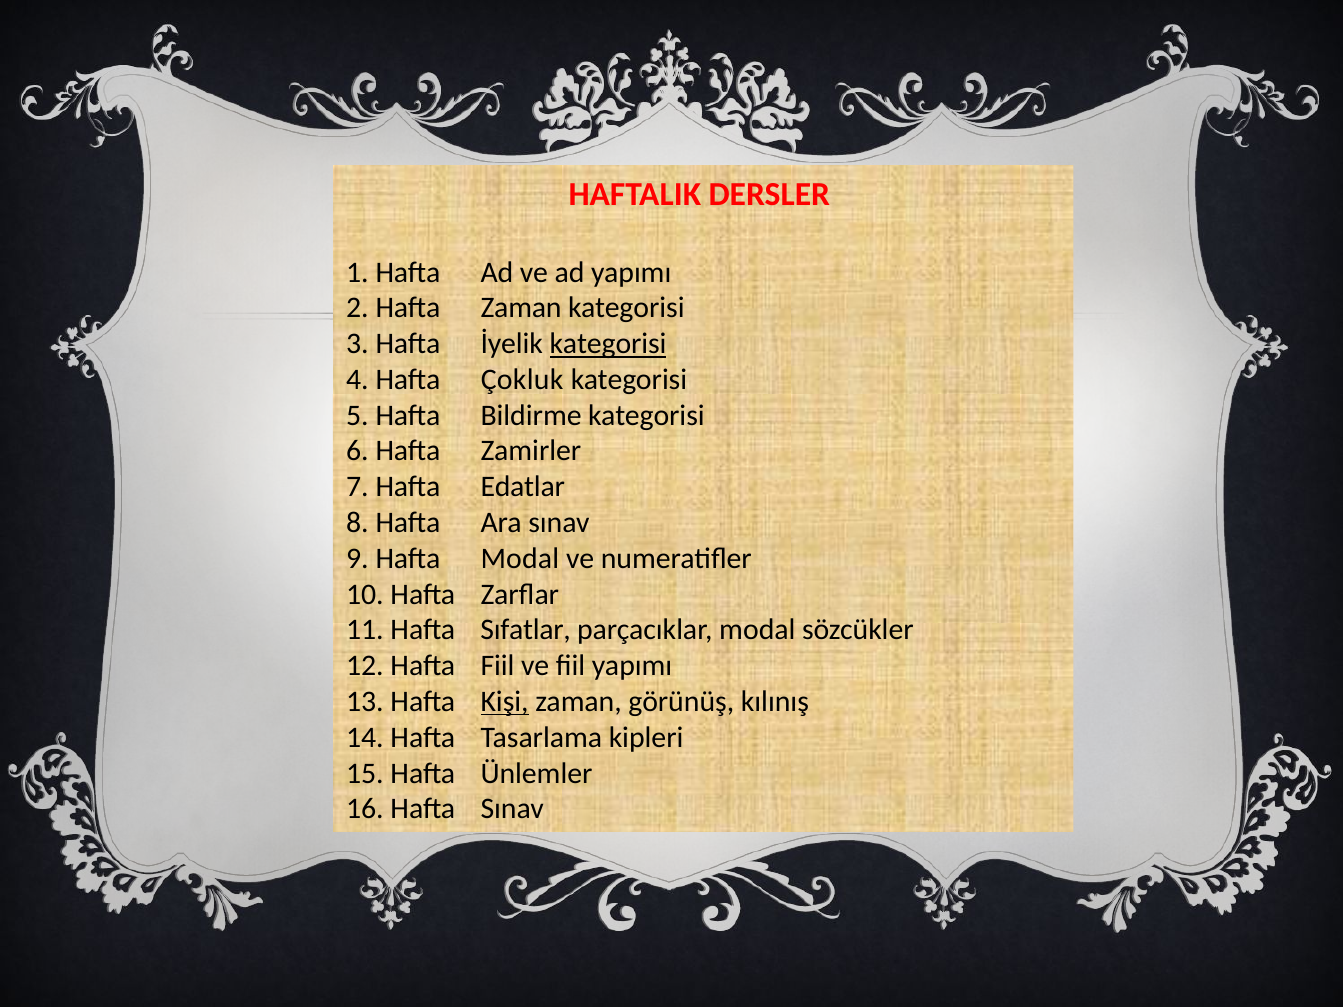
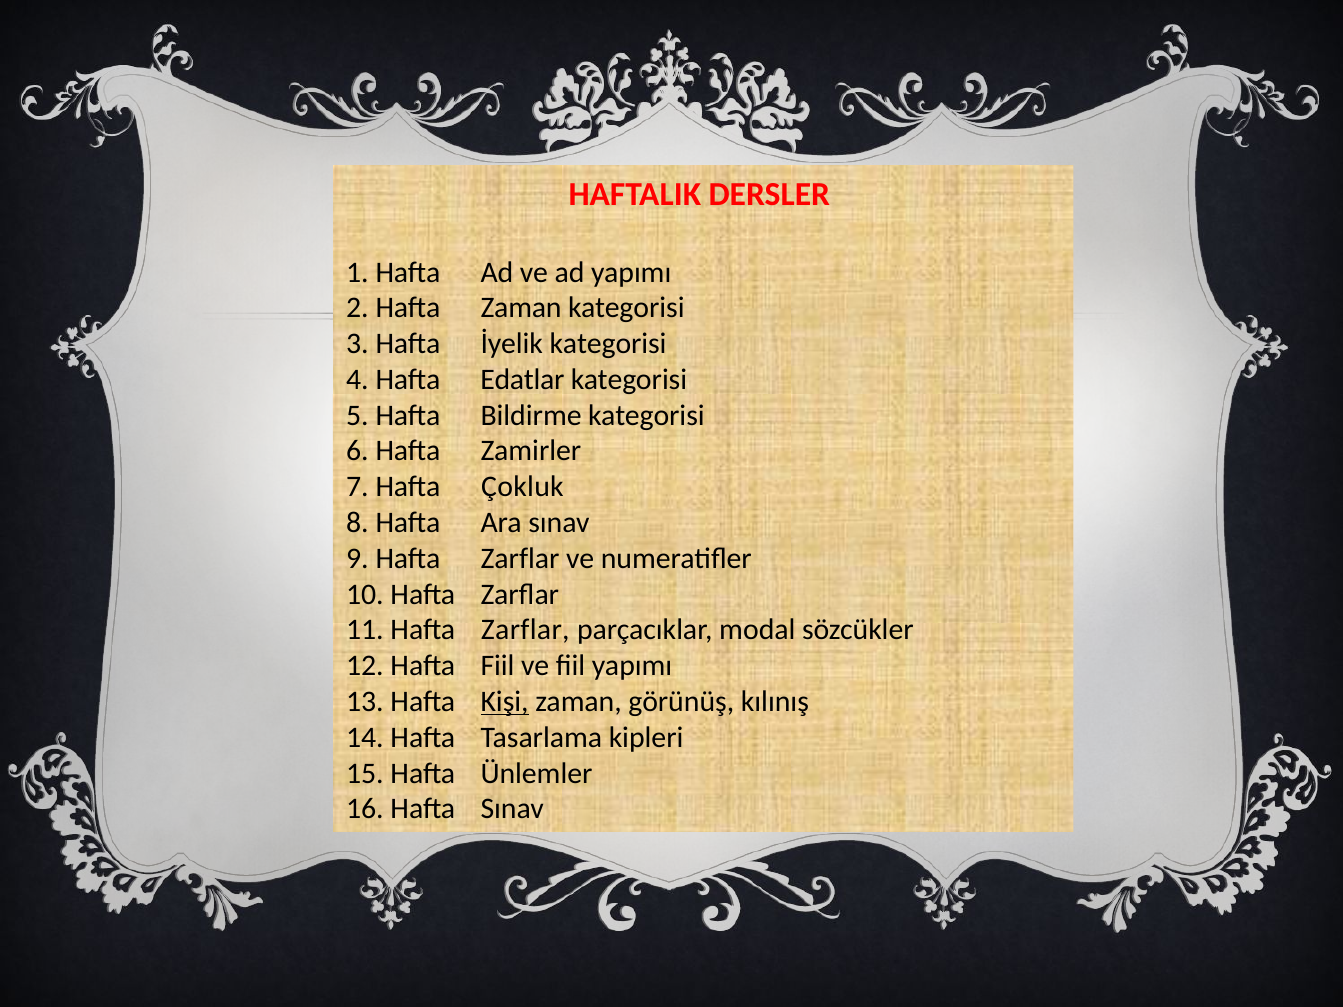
kategorisi at (608, 344) underline: present -> none
Çokluk: Çokluk -> Edatlar
Edatlar: Edatlar -> Çokluk
9 Hafta Modal: Modal -> Zarflar
11 Hafta Sıfatlar: Sıfatlar -> Zarflar
